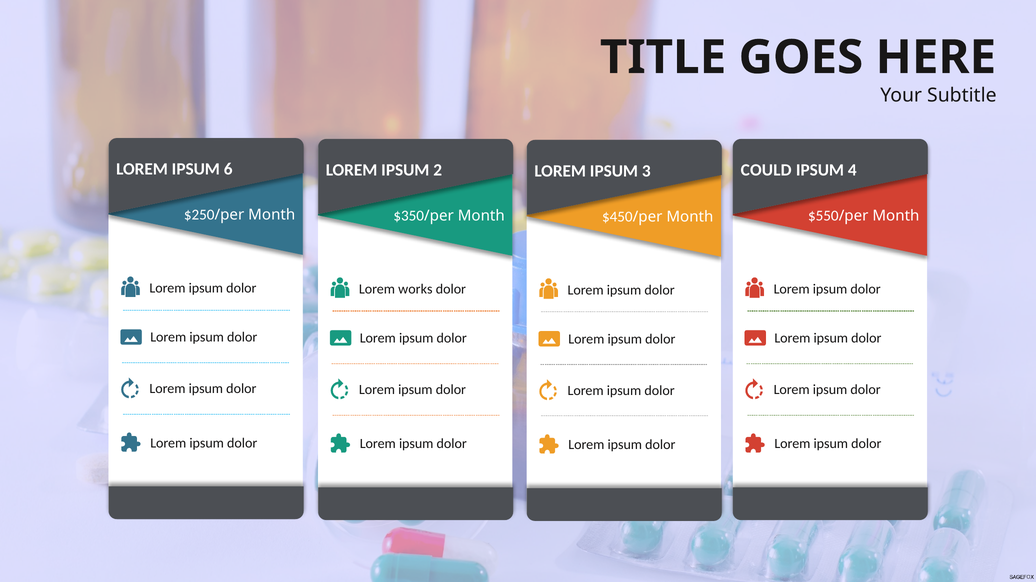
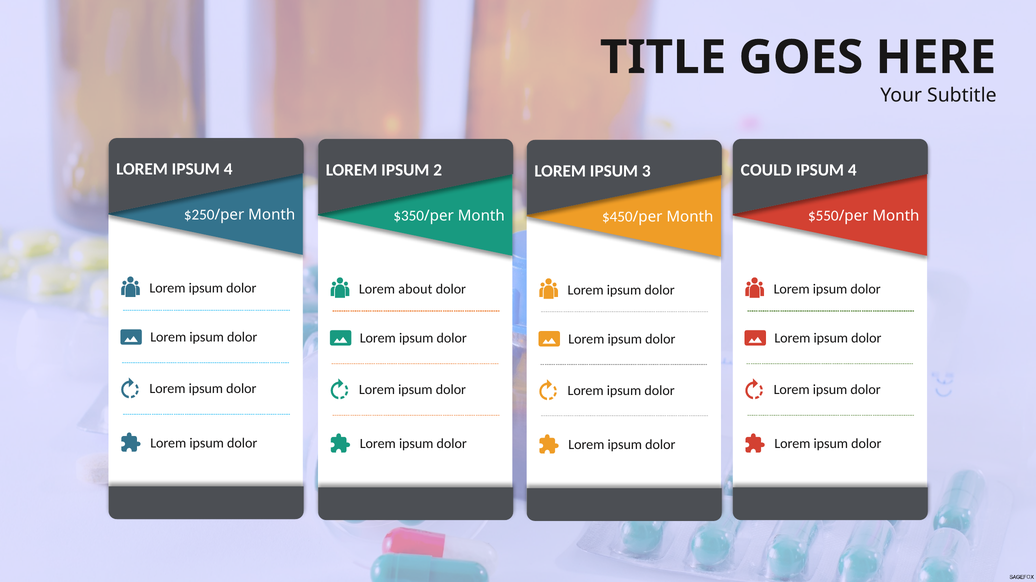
LOREM IPSUM 6: 6 -> 4
works: works -> about
